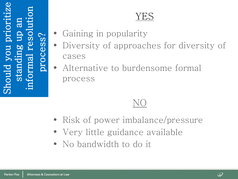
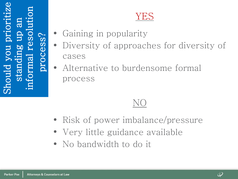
YES colour: black -> red
